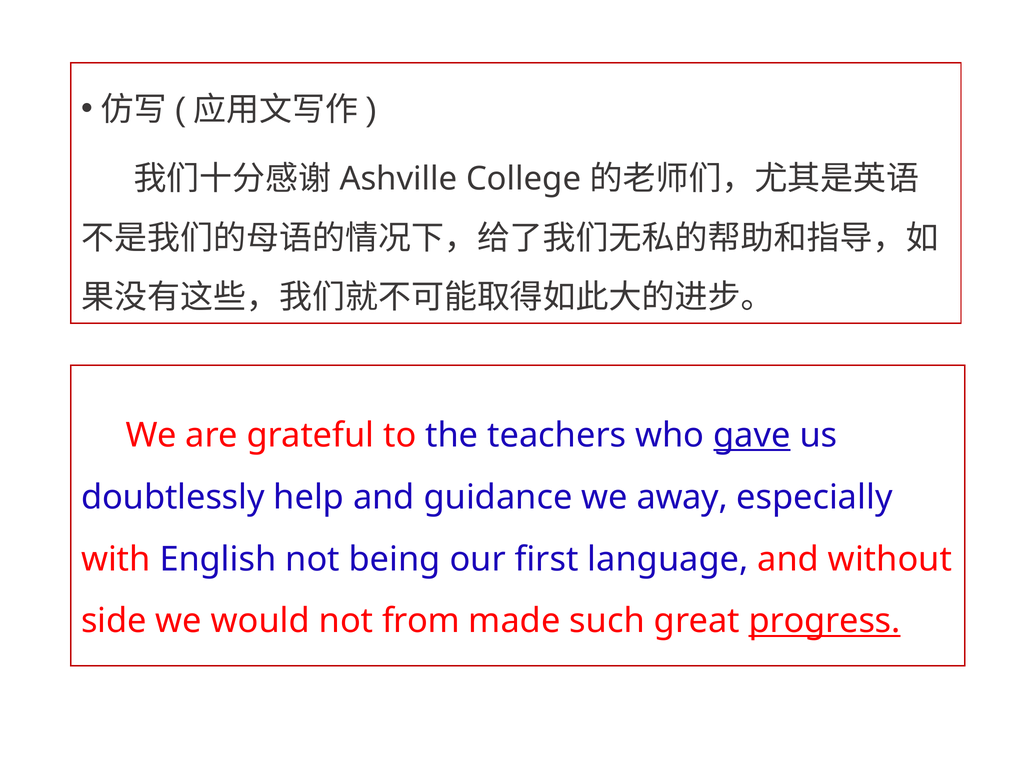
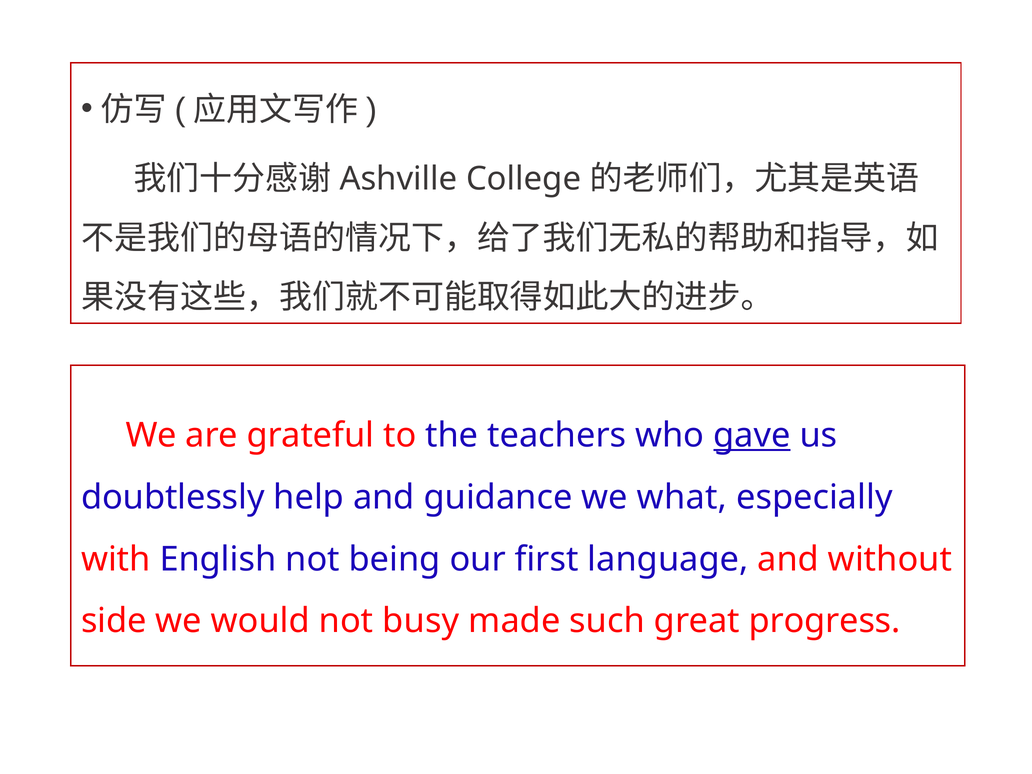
away: away -> what
from: from -> busy
progress underline: present -> none
